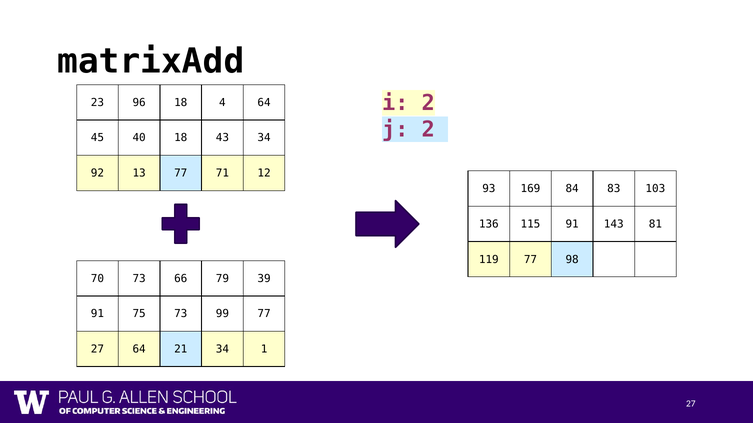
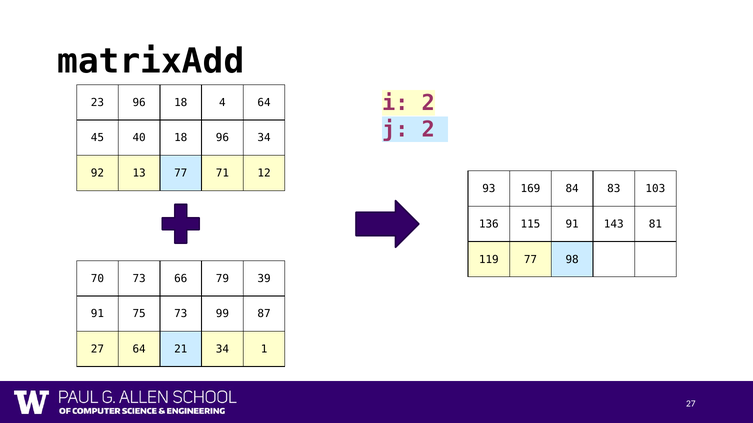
18 43: 43 -> 96
99 77: 77 -> 87
